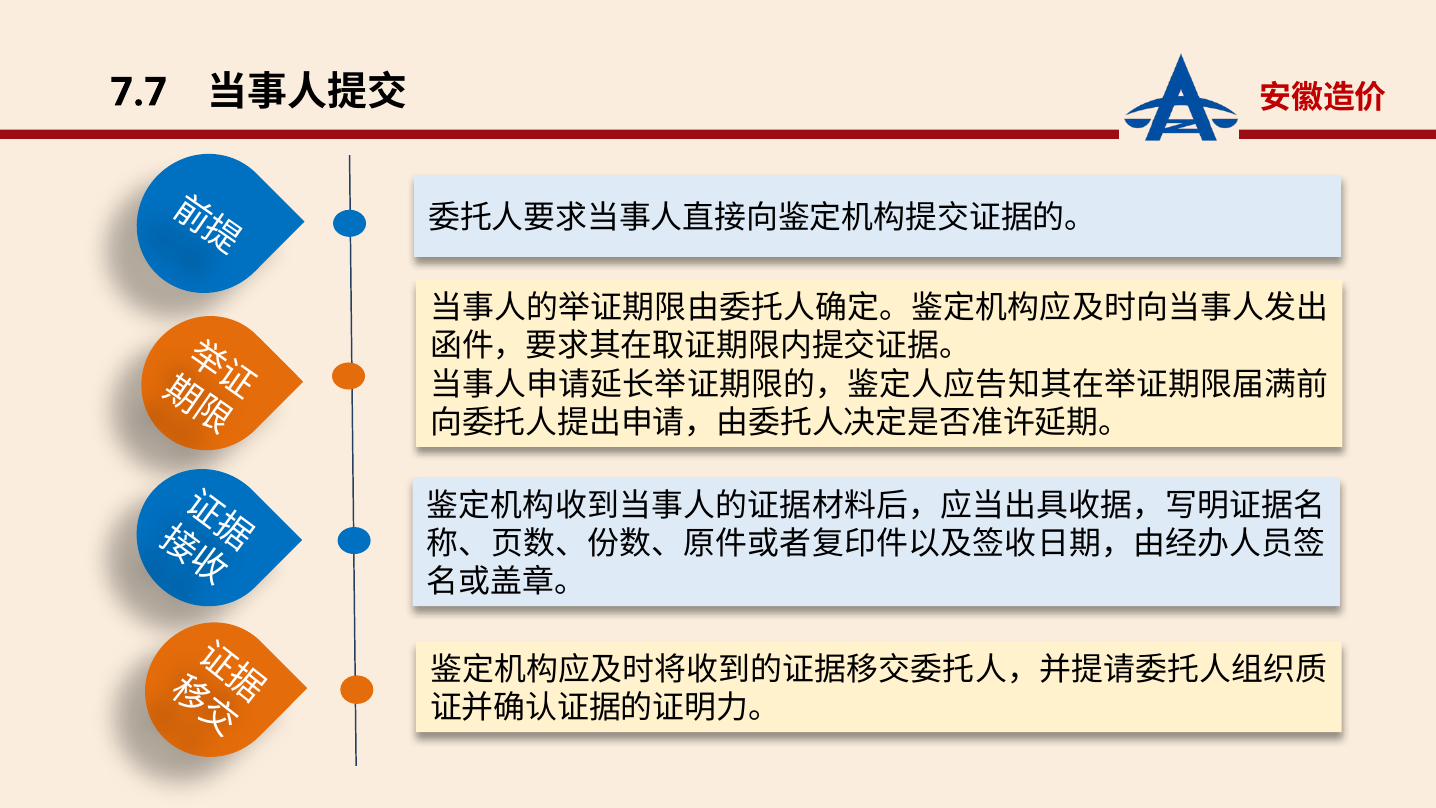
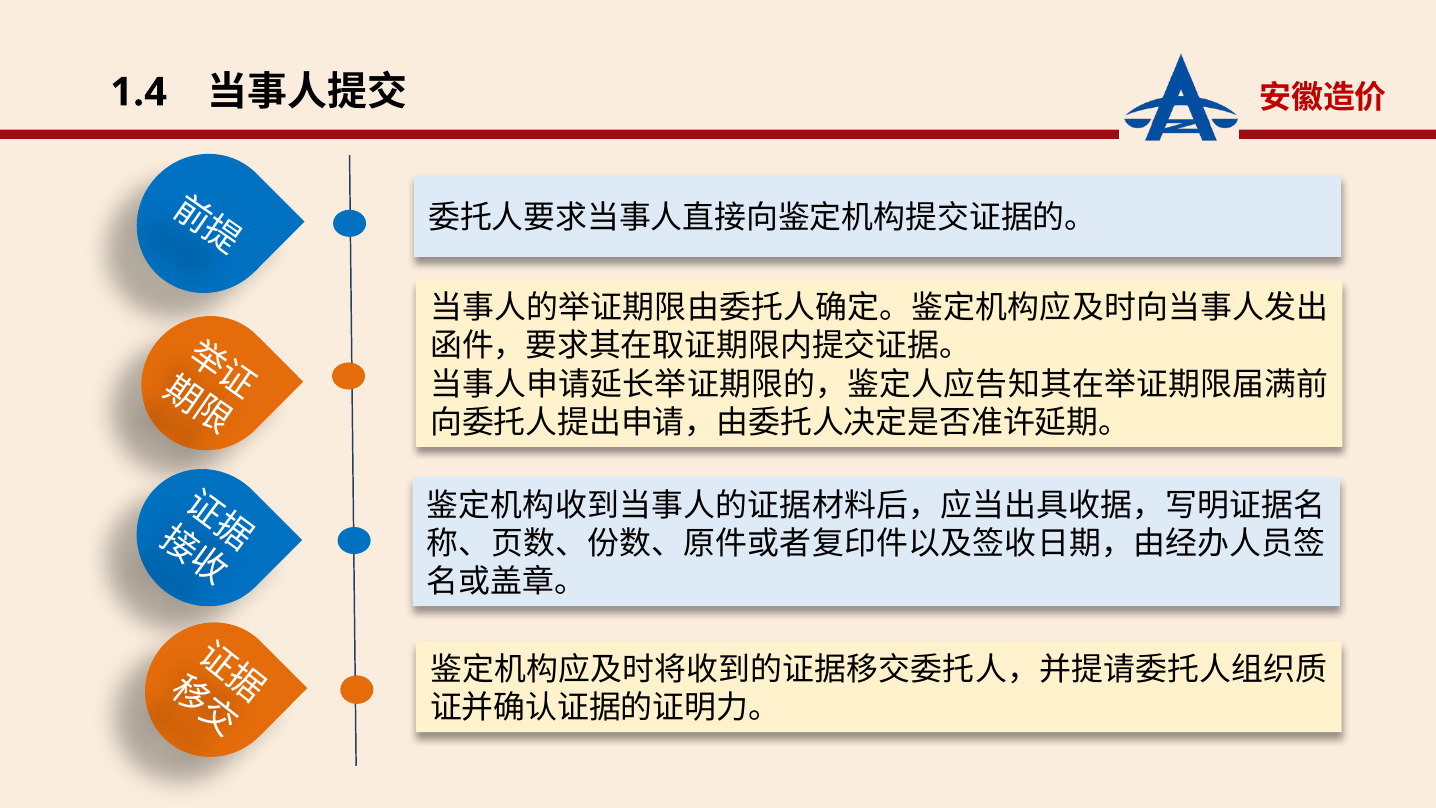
7.7: 7.7 -> 1.4
